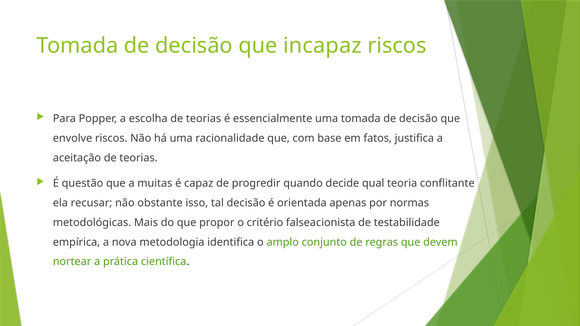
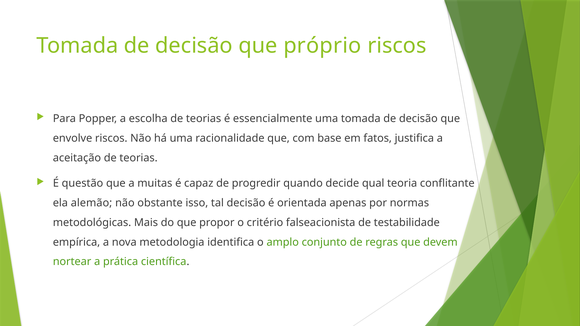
incapaz: incapaz -> próprio
recusar: recusar -> alemão
